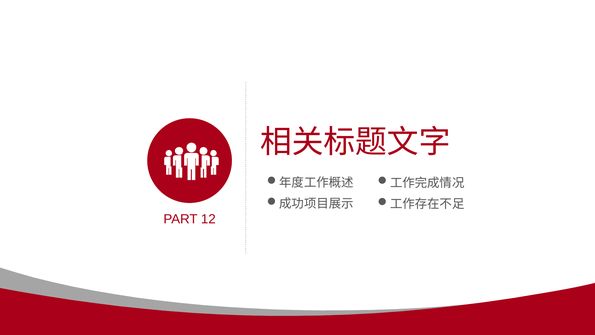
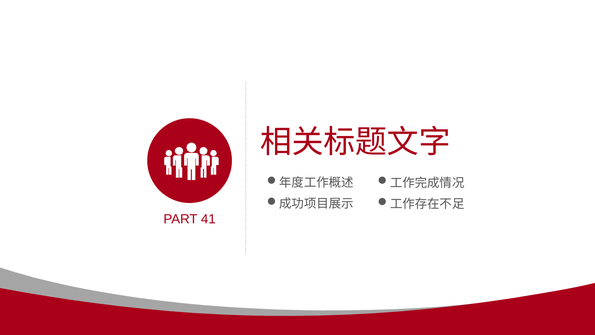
12: 12 -> 41
